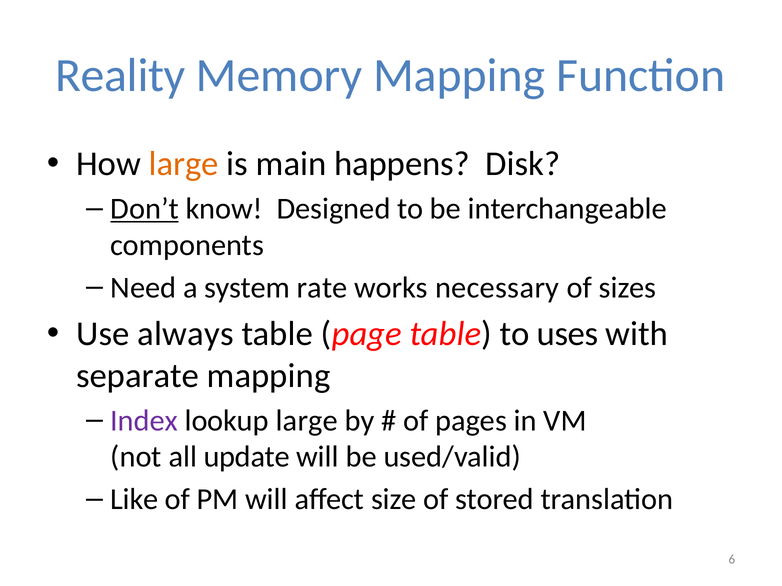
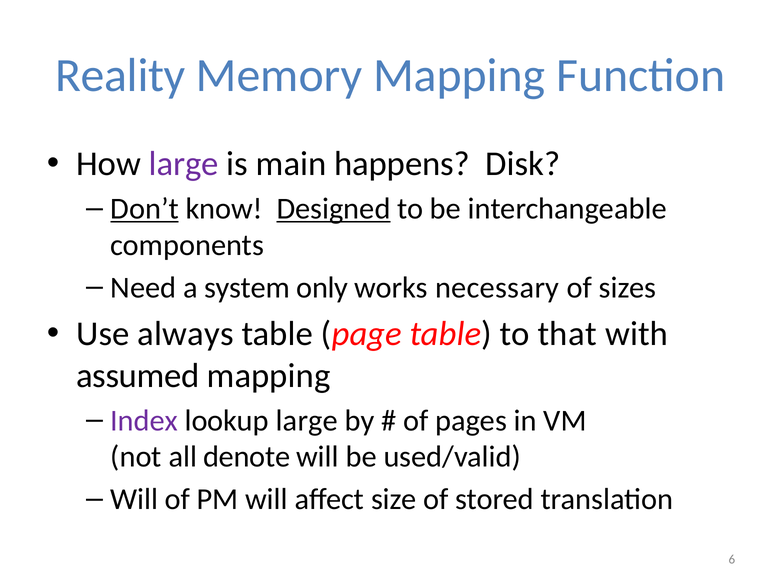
large at (184, 164) colour: orange -> purple
Designed underline: none -> present
rate: rate -> only
uses: uses -> that
separate: separate -> assumed
update: update -> denote
Like at (134, 500): Like -> Will
